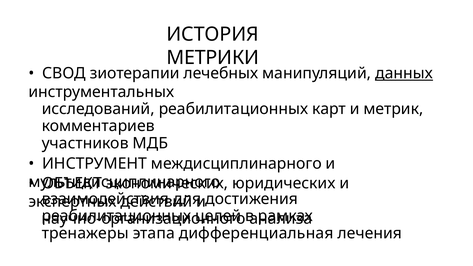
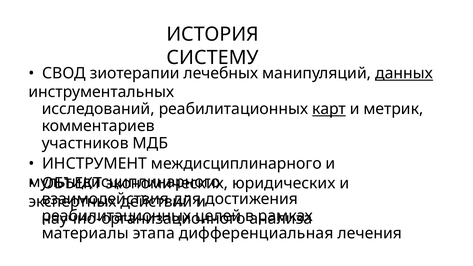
МЕТРИКИ: МЕТРИКИ -> СИСТЕМУ
карт underline: none -> present
тренажеры: тренажеры -> материалы
